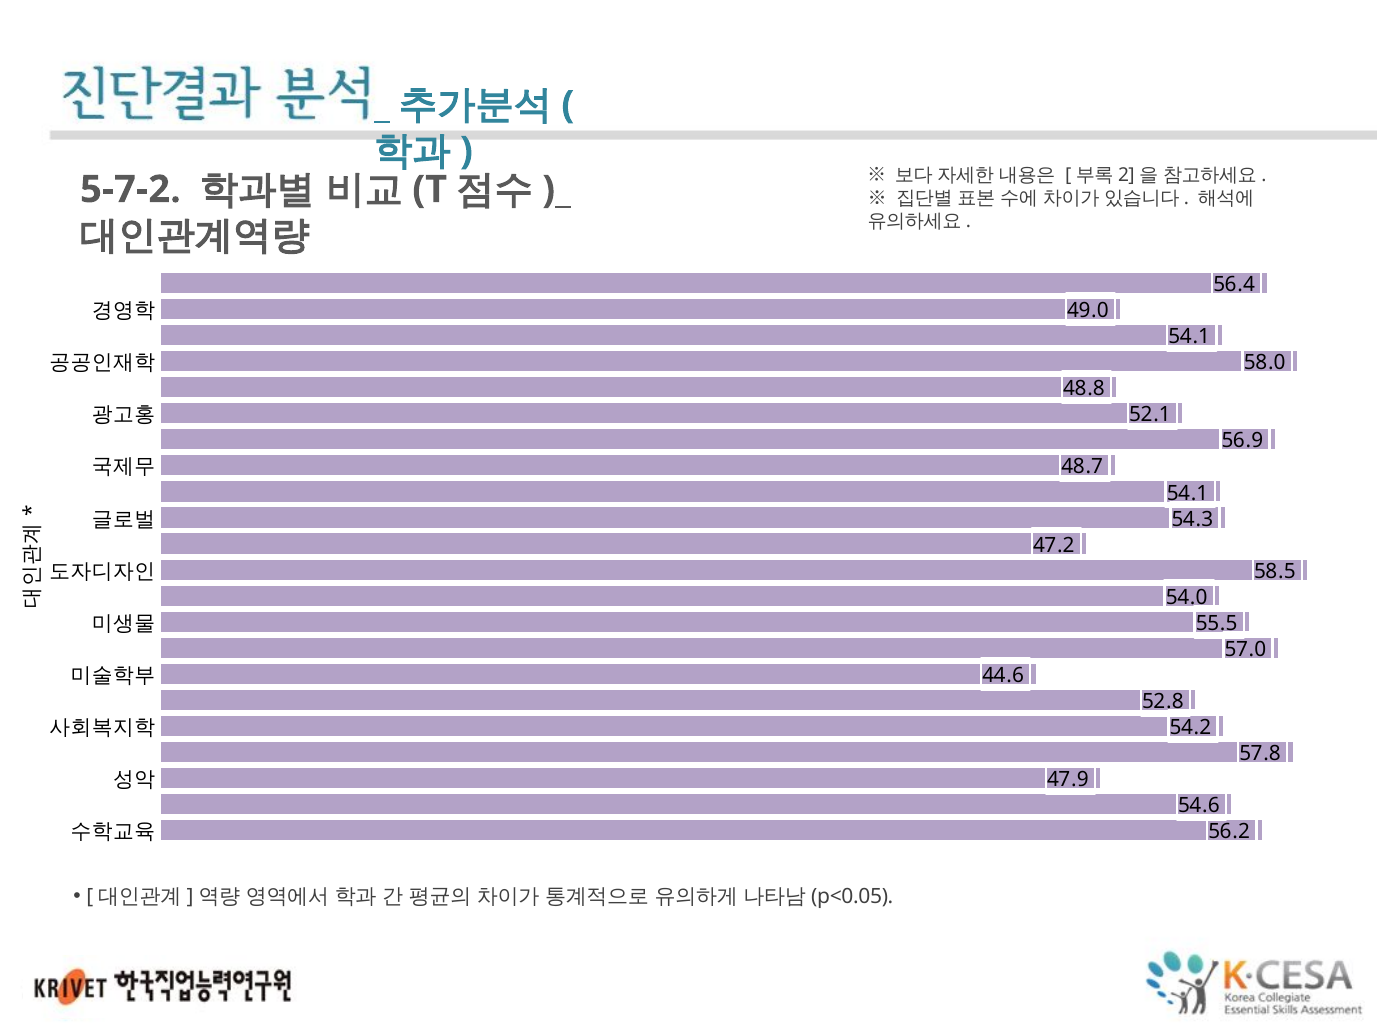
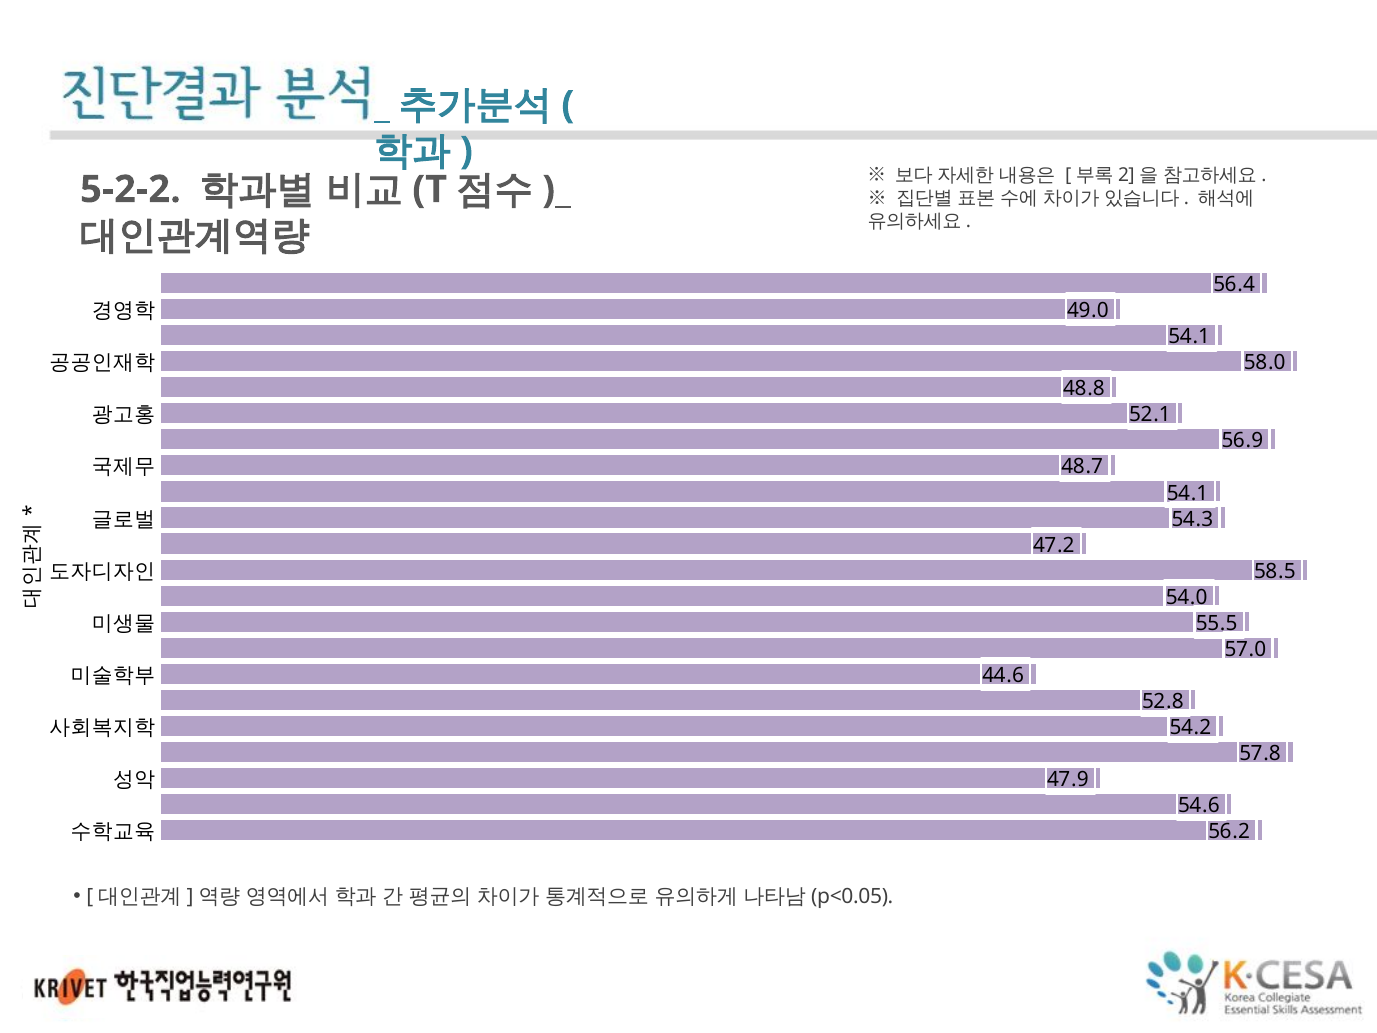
5-7-2: 5-7-2 -> 5-2-2
